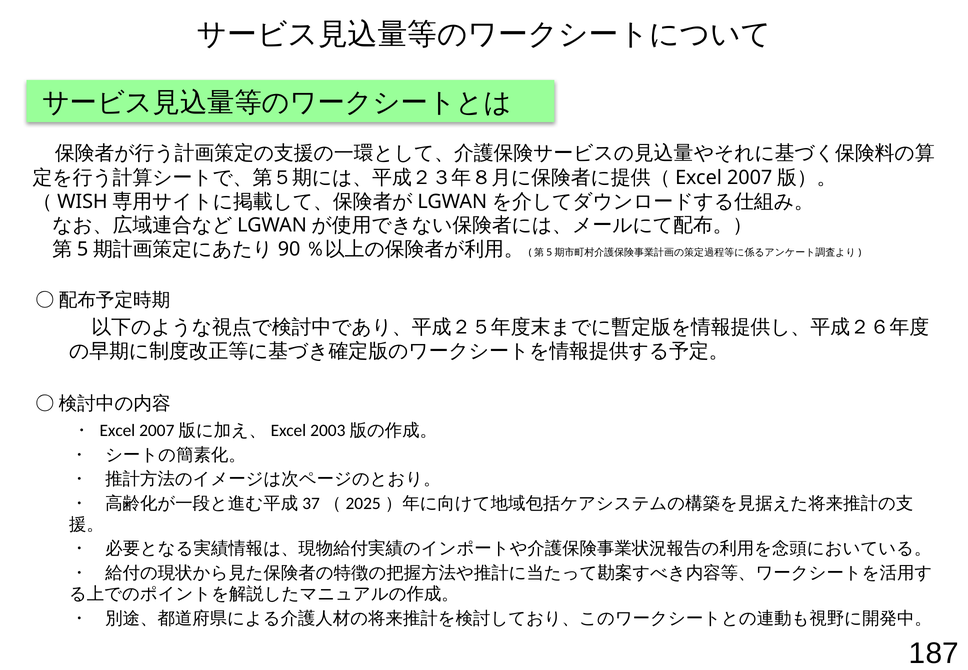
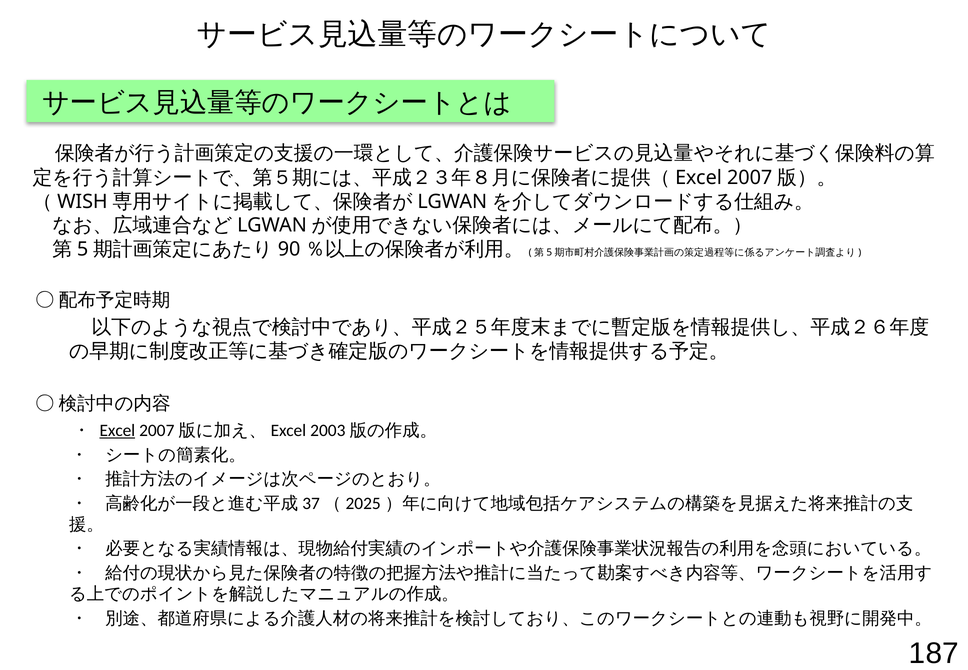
Excel underline: none -> present
